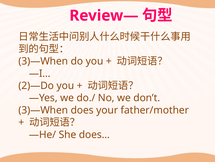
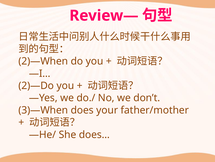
3)—When at (43, 61): 3)—When -> 2)—When
